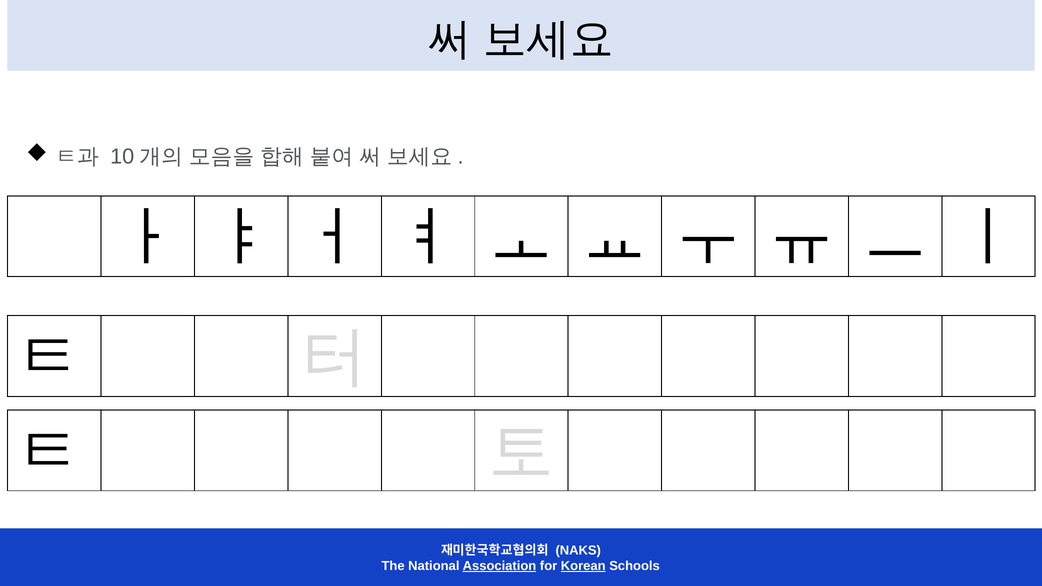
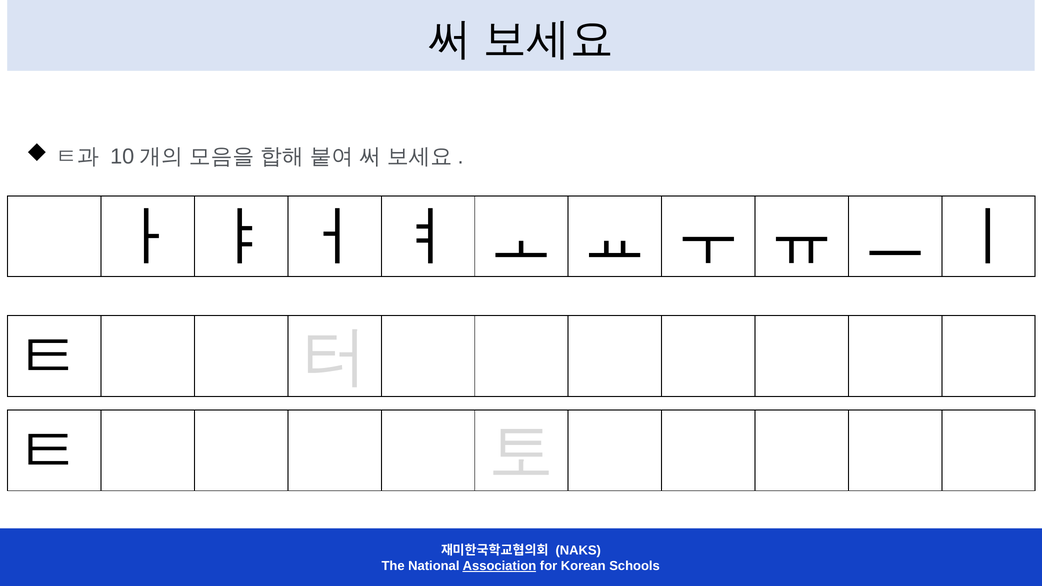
Korean underline: present -> none
